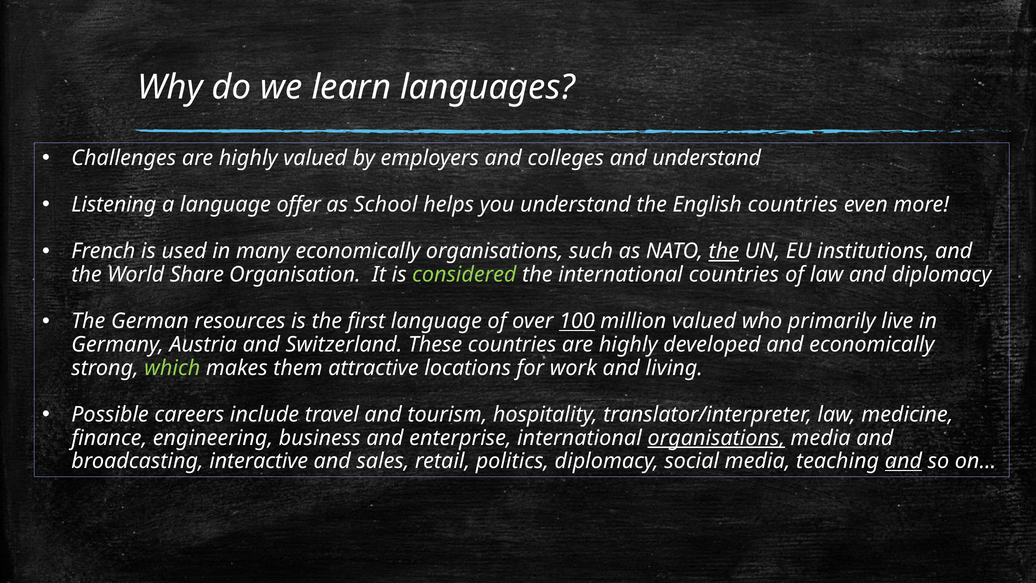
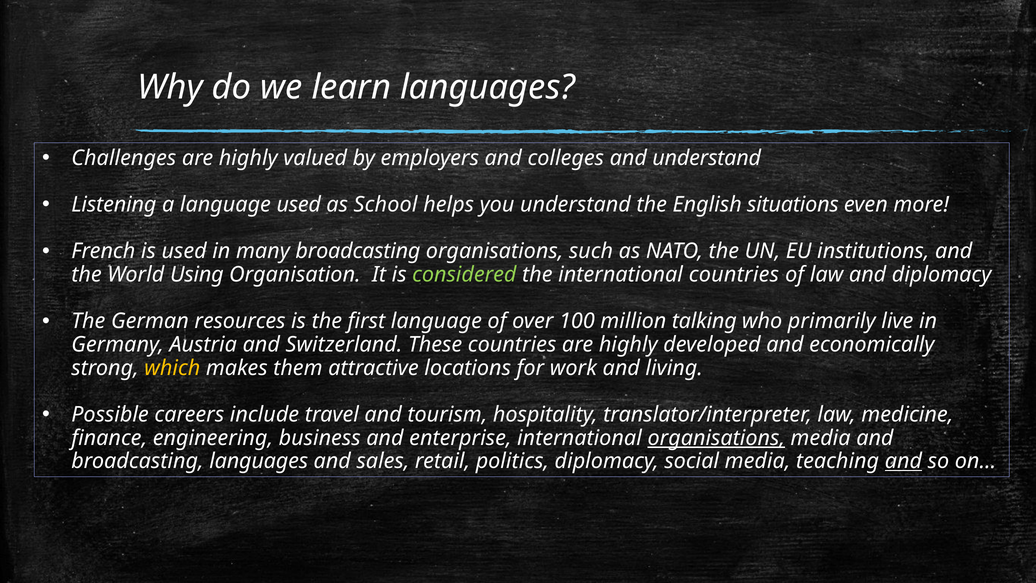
language offer: offer -> used
English countries: countries -> situations
many economically: economically -> broadcasting
the at (724, 251) underline: present -> none
Share: Share -> Using
100 underline: present -> none
million valued: valued -> talking
which colour: light green -> yellow
broadcasting interactive: interactive -> languages
